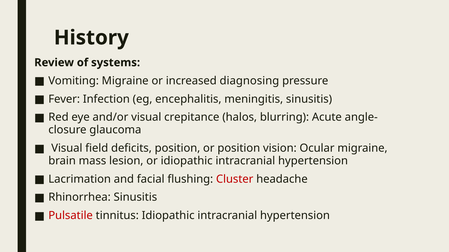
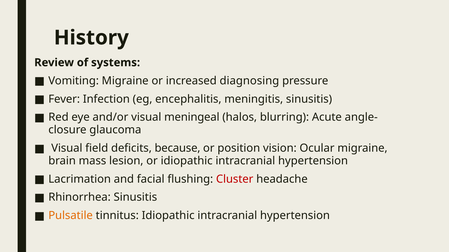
crepitance: crepitance -> meningeal
deficits position: position -> because
Pulsatile colour: red -> orange
